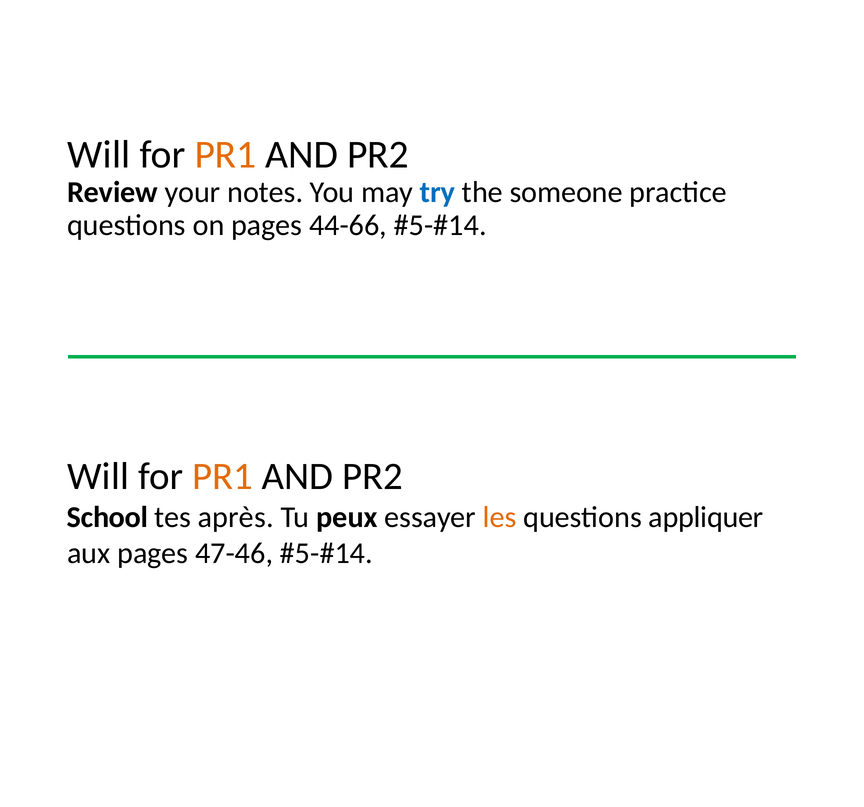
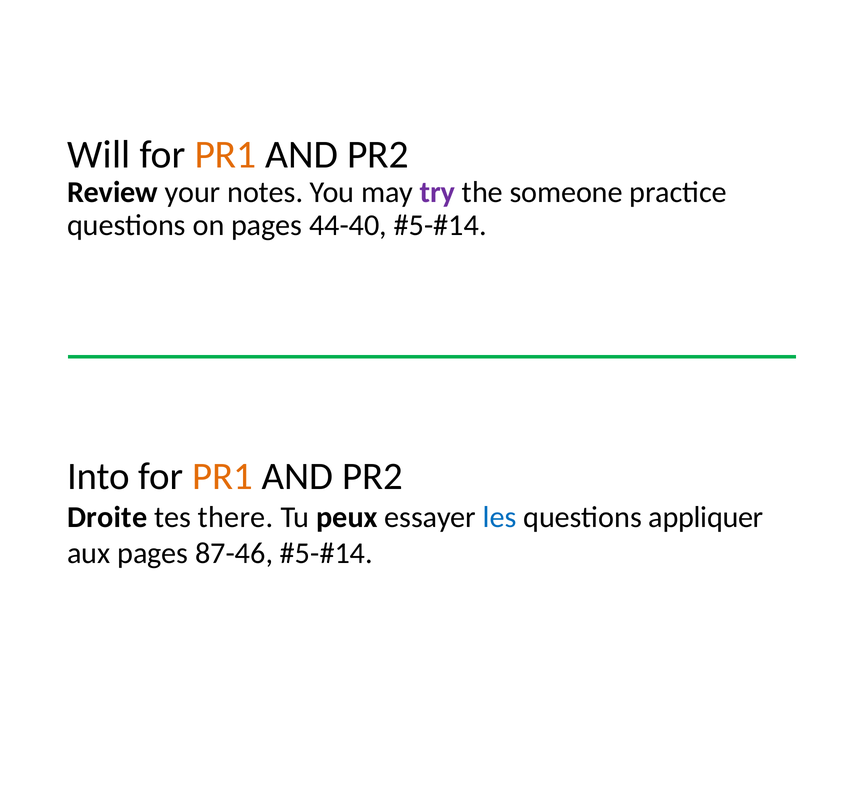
try colour: blue -> purple
44-66: 44-66 -> 44-40
Will at (98, 476): Will -> Into
School: School -> Droite
après: après -> there
les colour: orange -> blue
47-46: 47-46 -> 87-46
